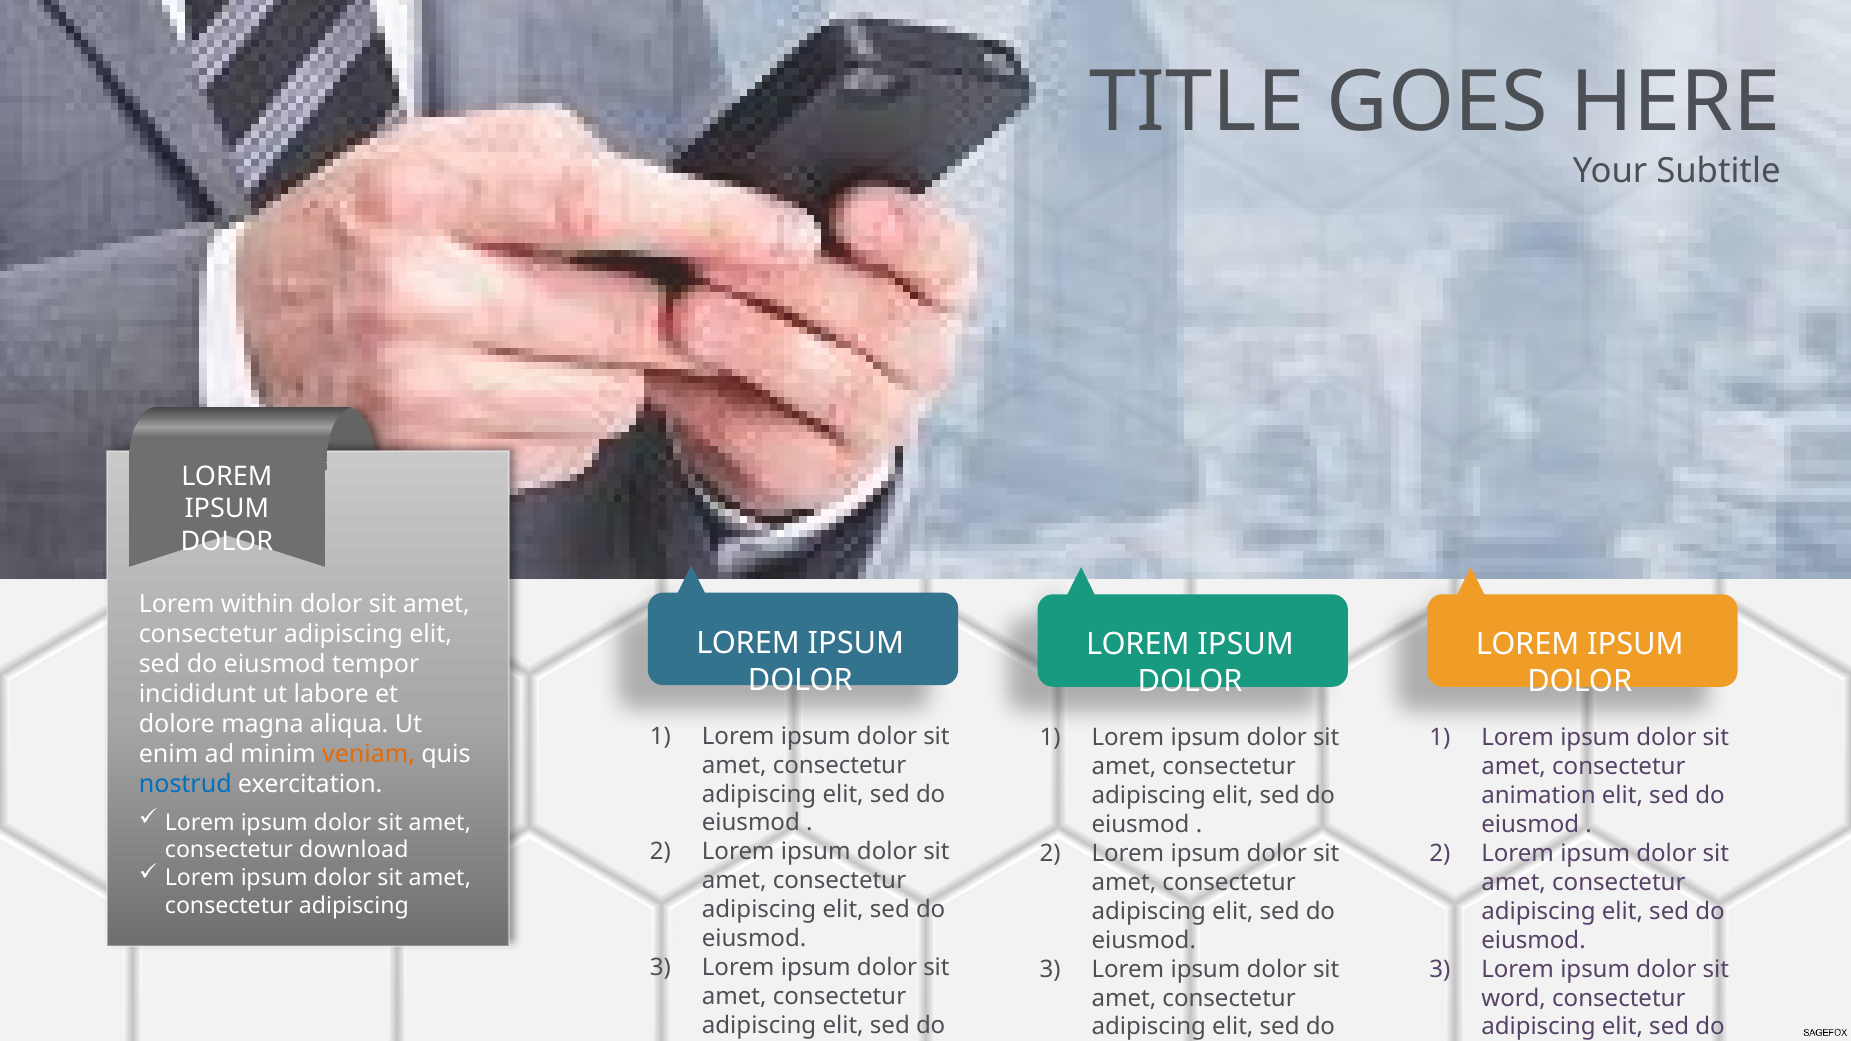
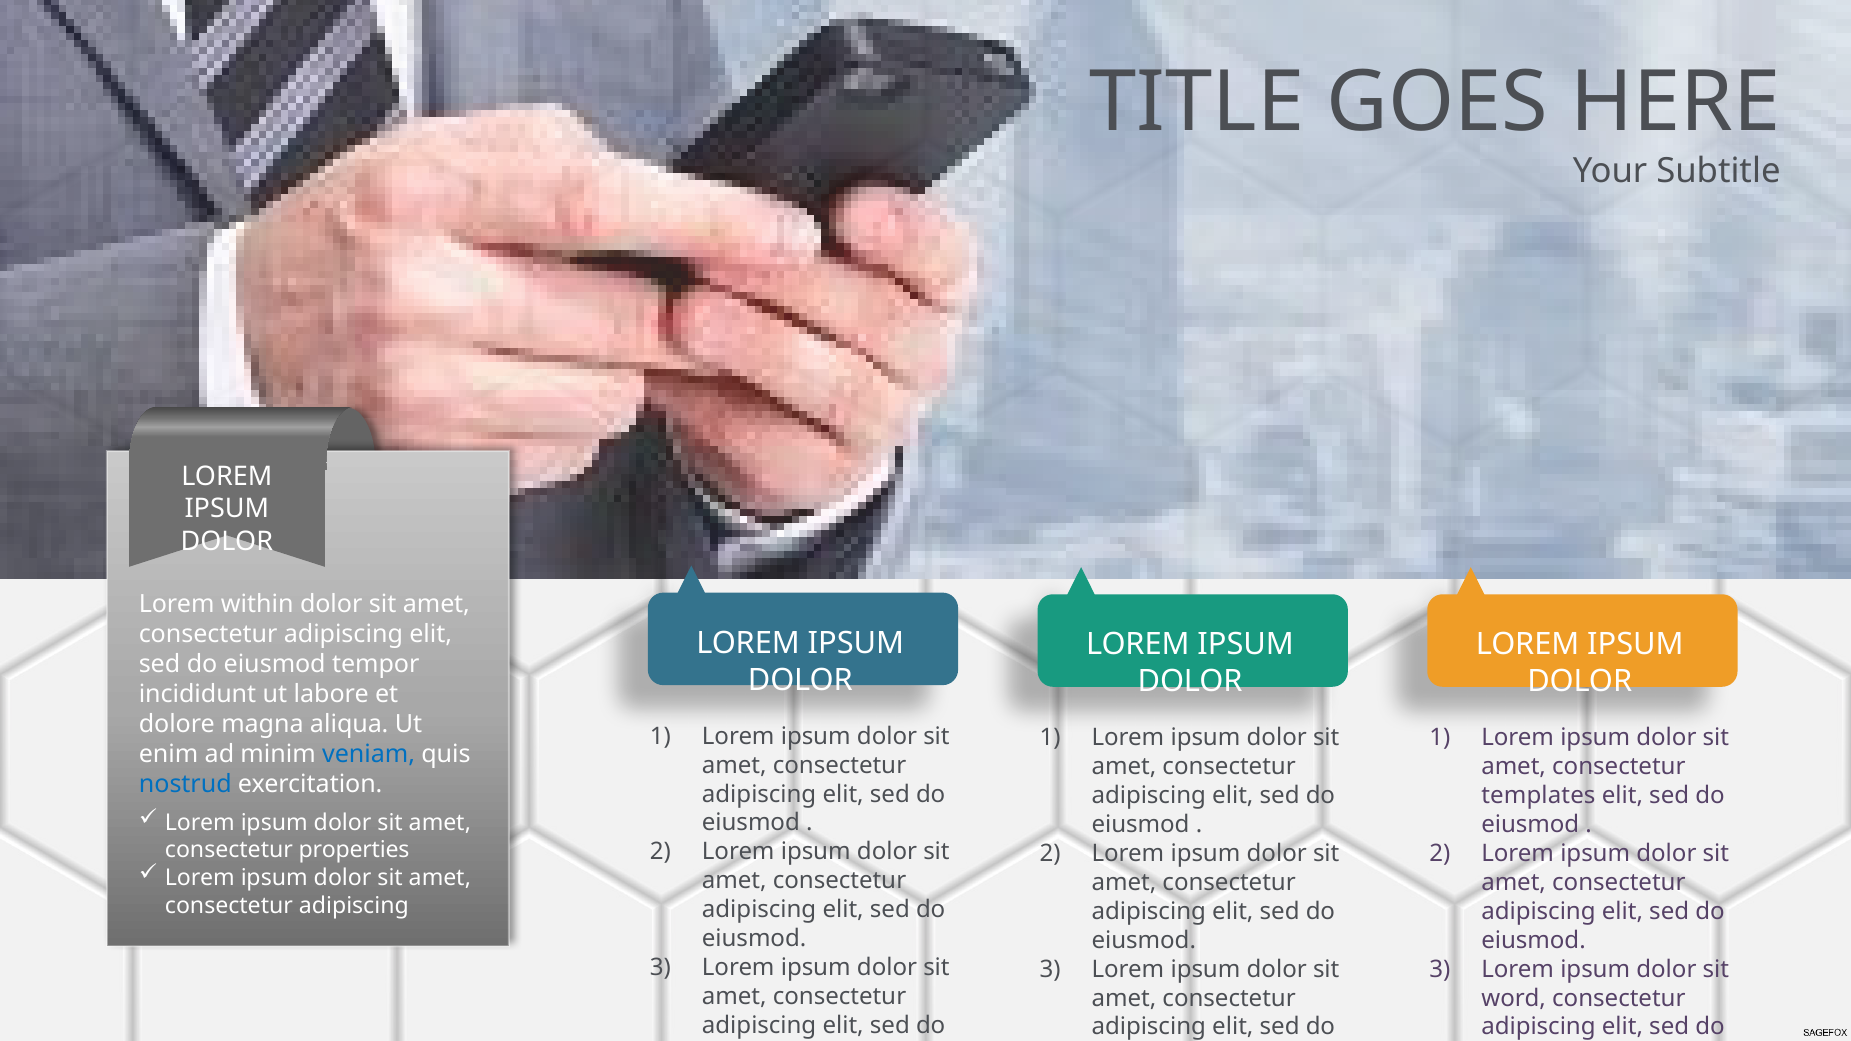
veniam colour: orange -> blue
animation: animation -> templates
download: download -> properties
